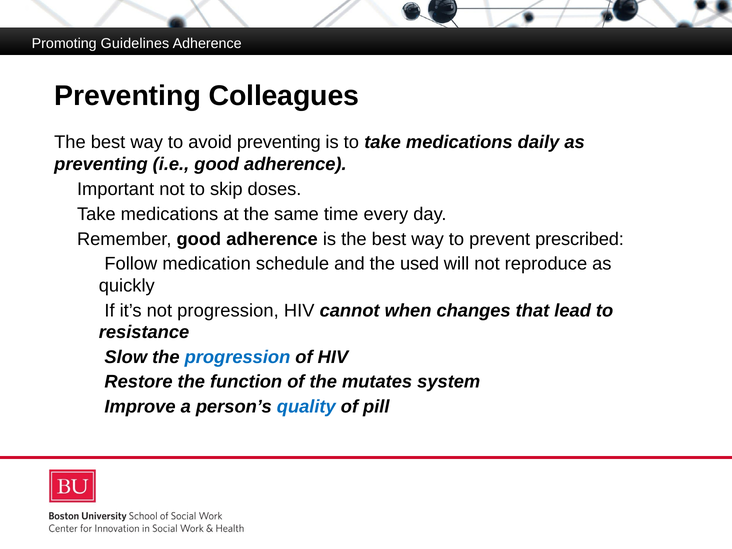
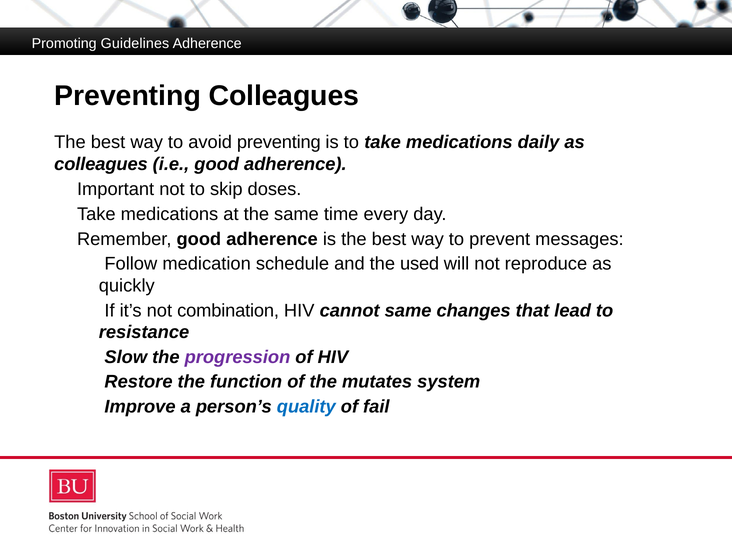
preventing at (101, 164): preventing -> colleagues
prescribed: prescribed -> messages
not progression: progression -> combination
cannot when: when -> same
progression at (237, 357) colour: blue -> purple
pill: pill -> fail
